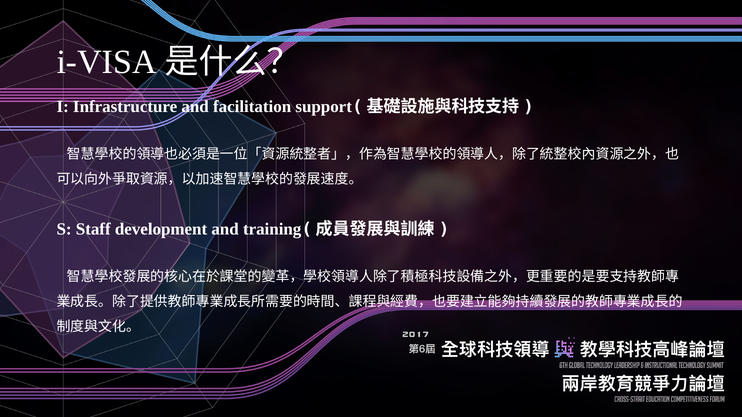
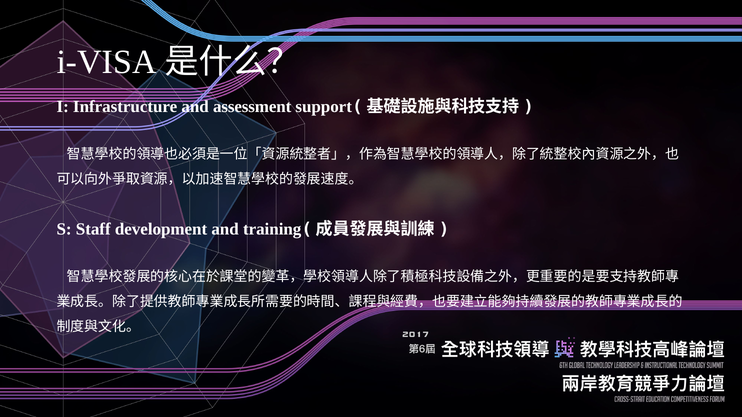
facilitation: facilitation -> assessment
